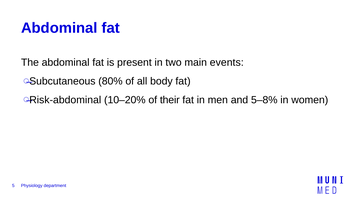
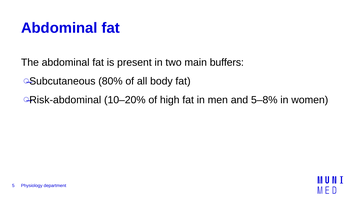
events: events -> buffers
their: their -> high
